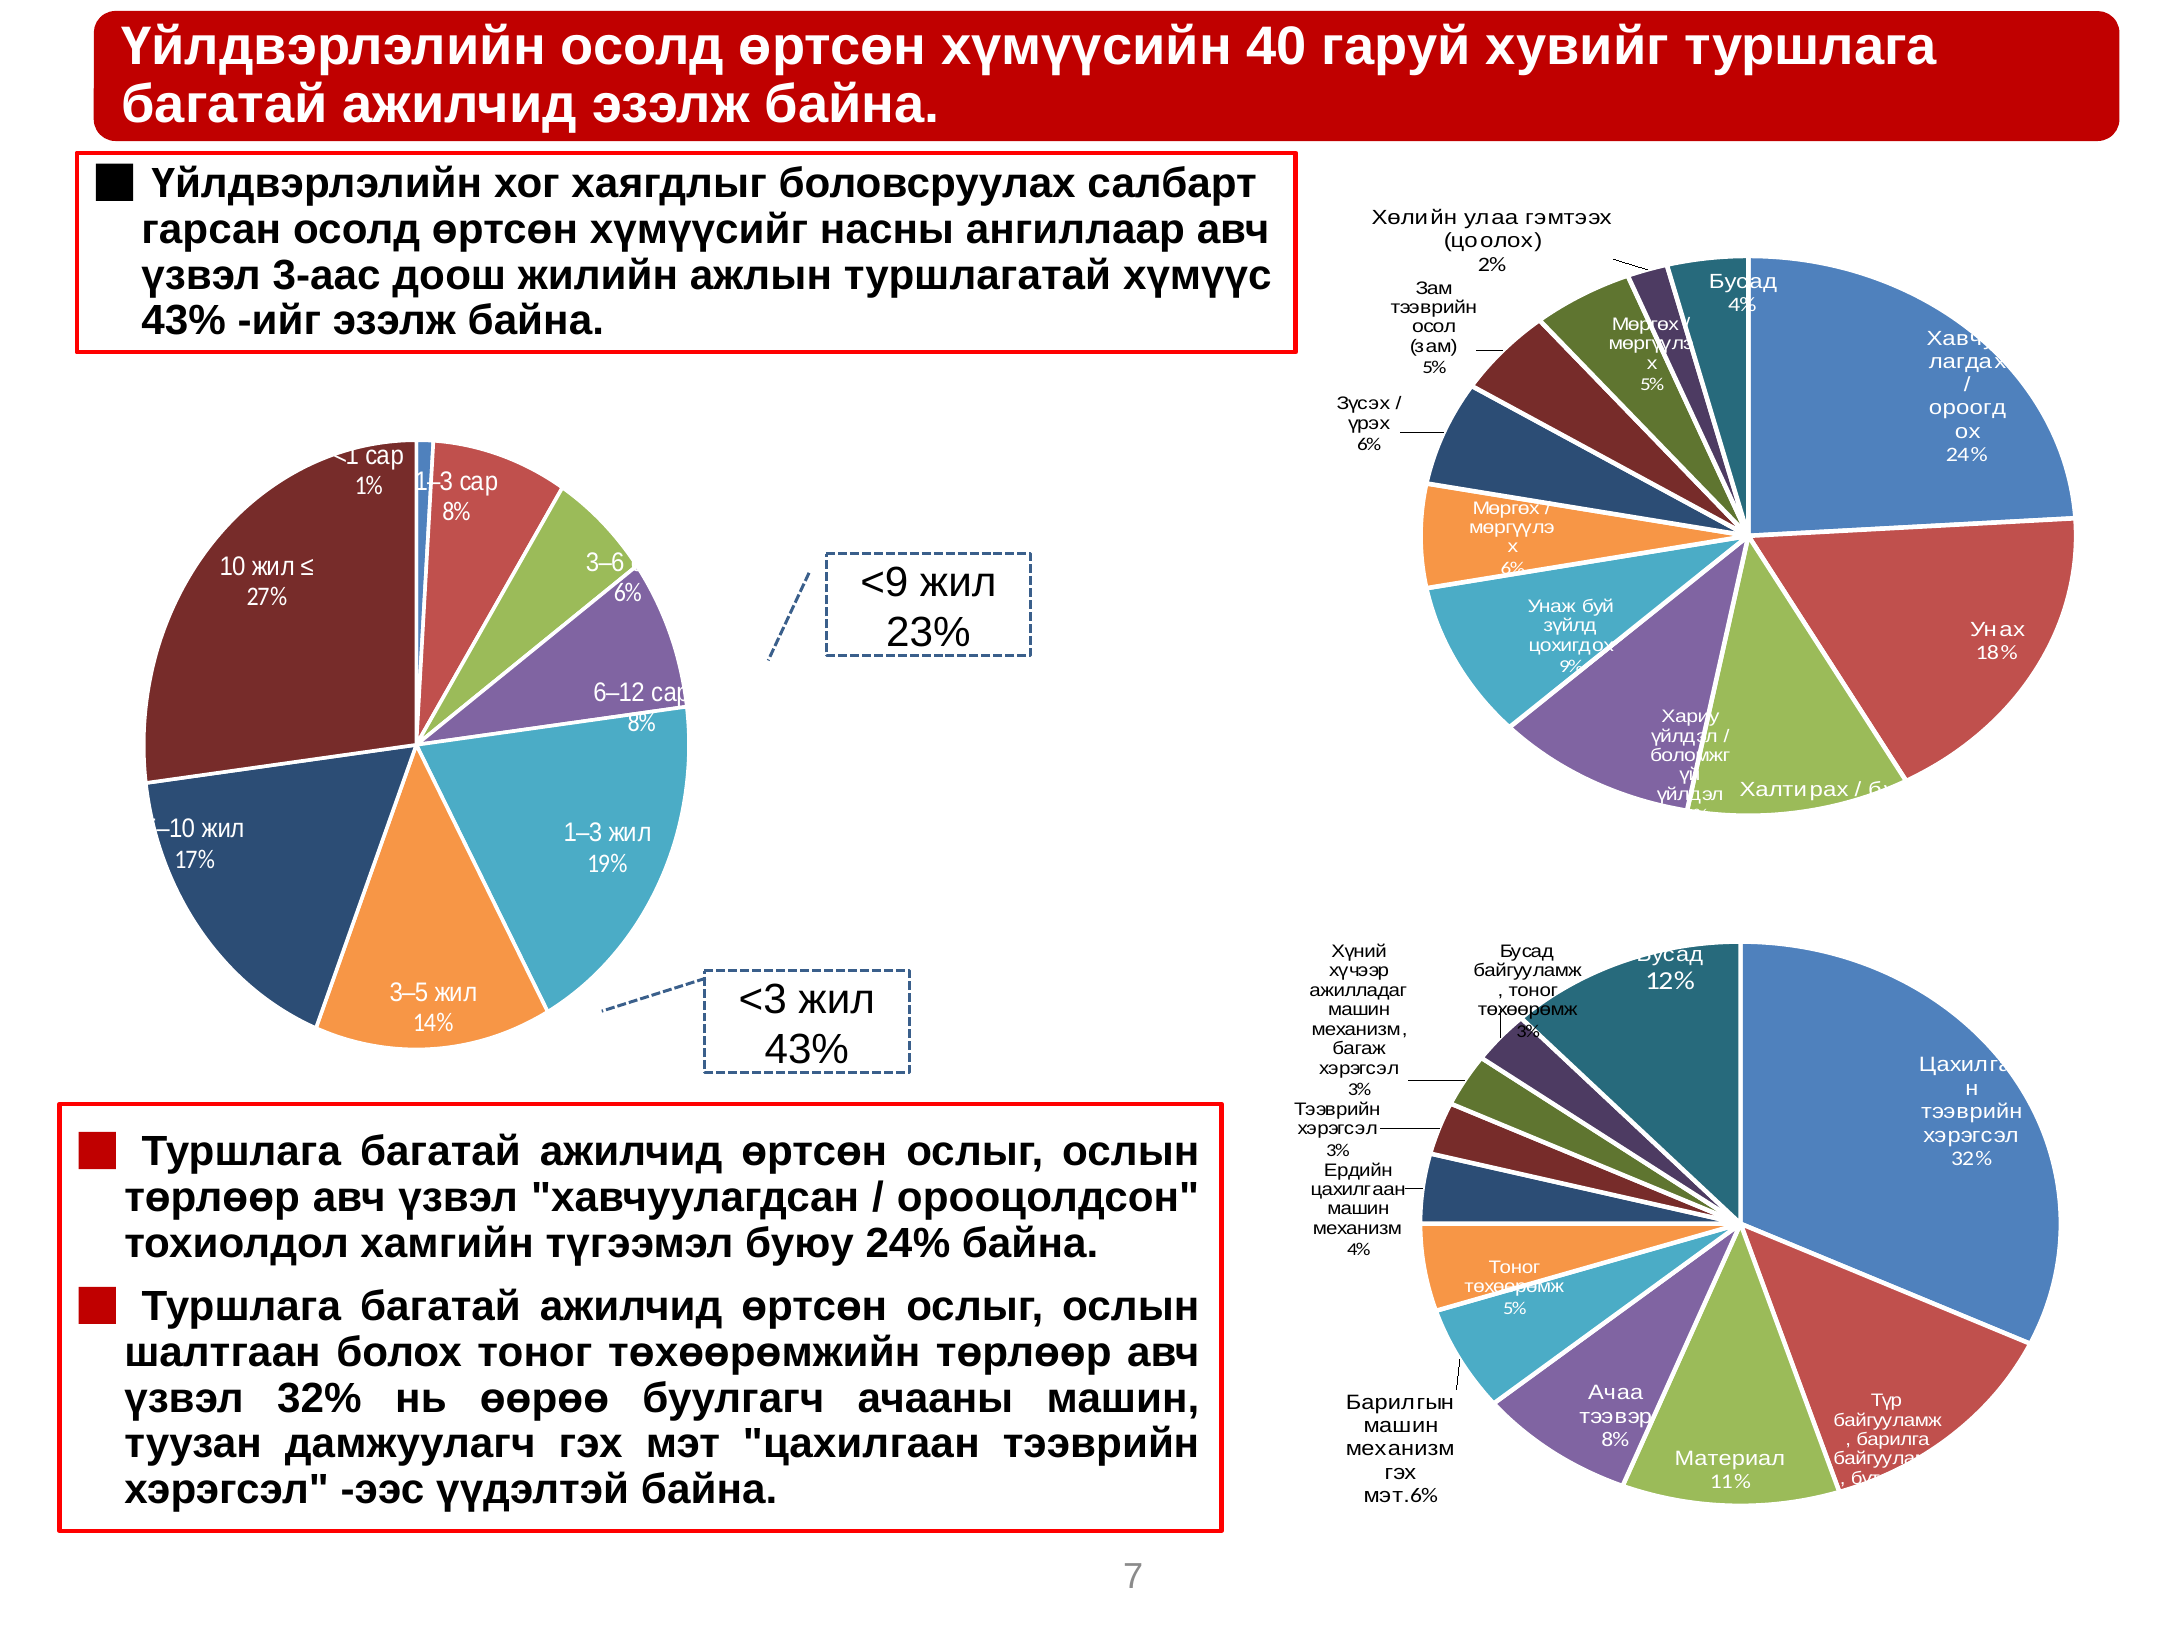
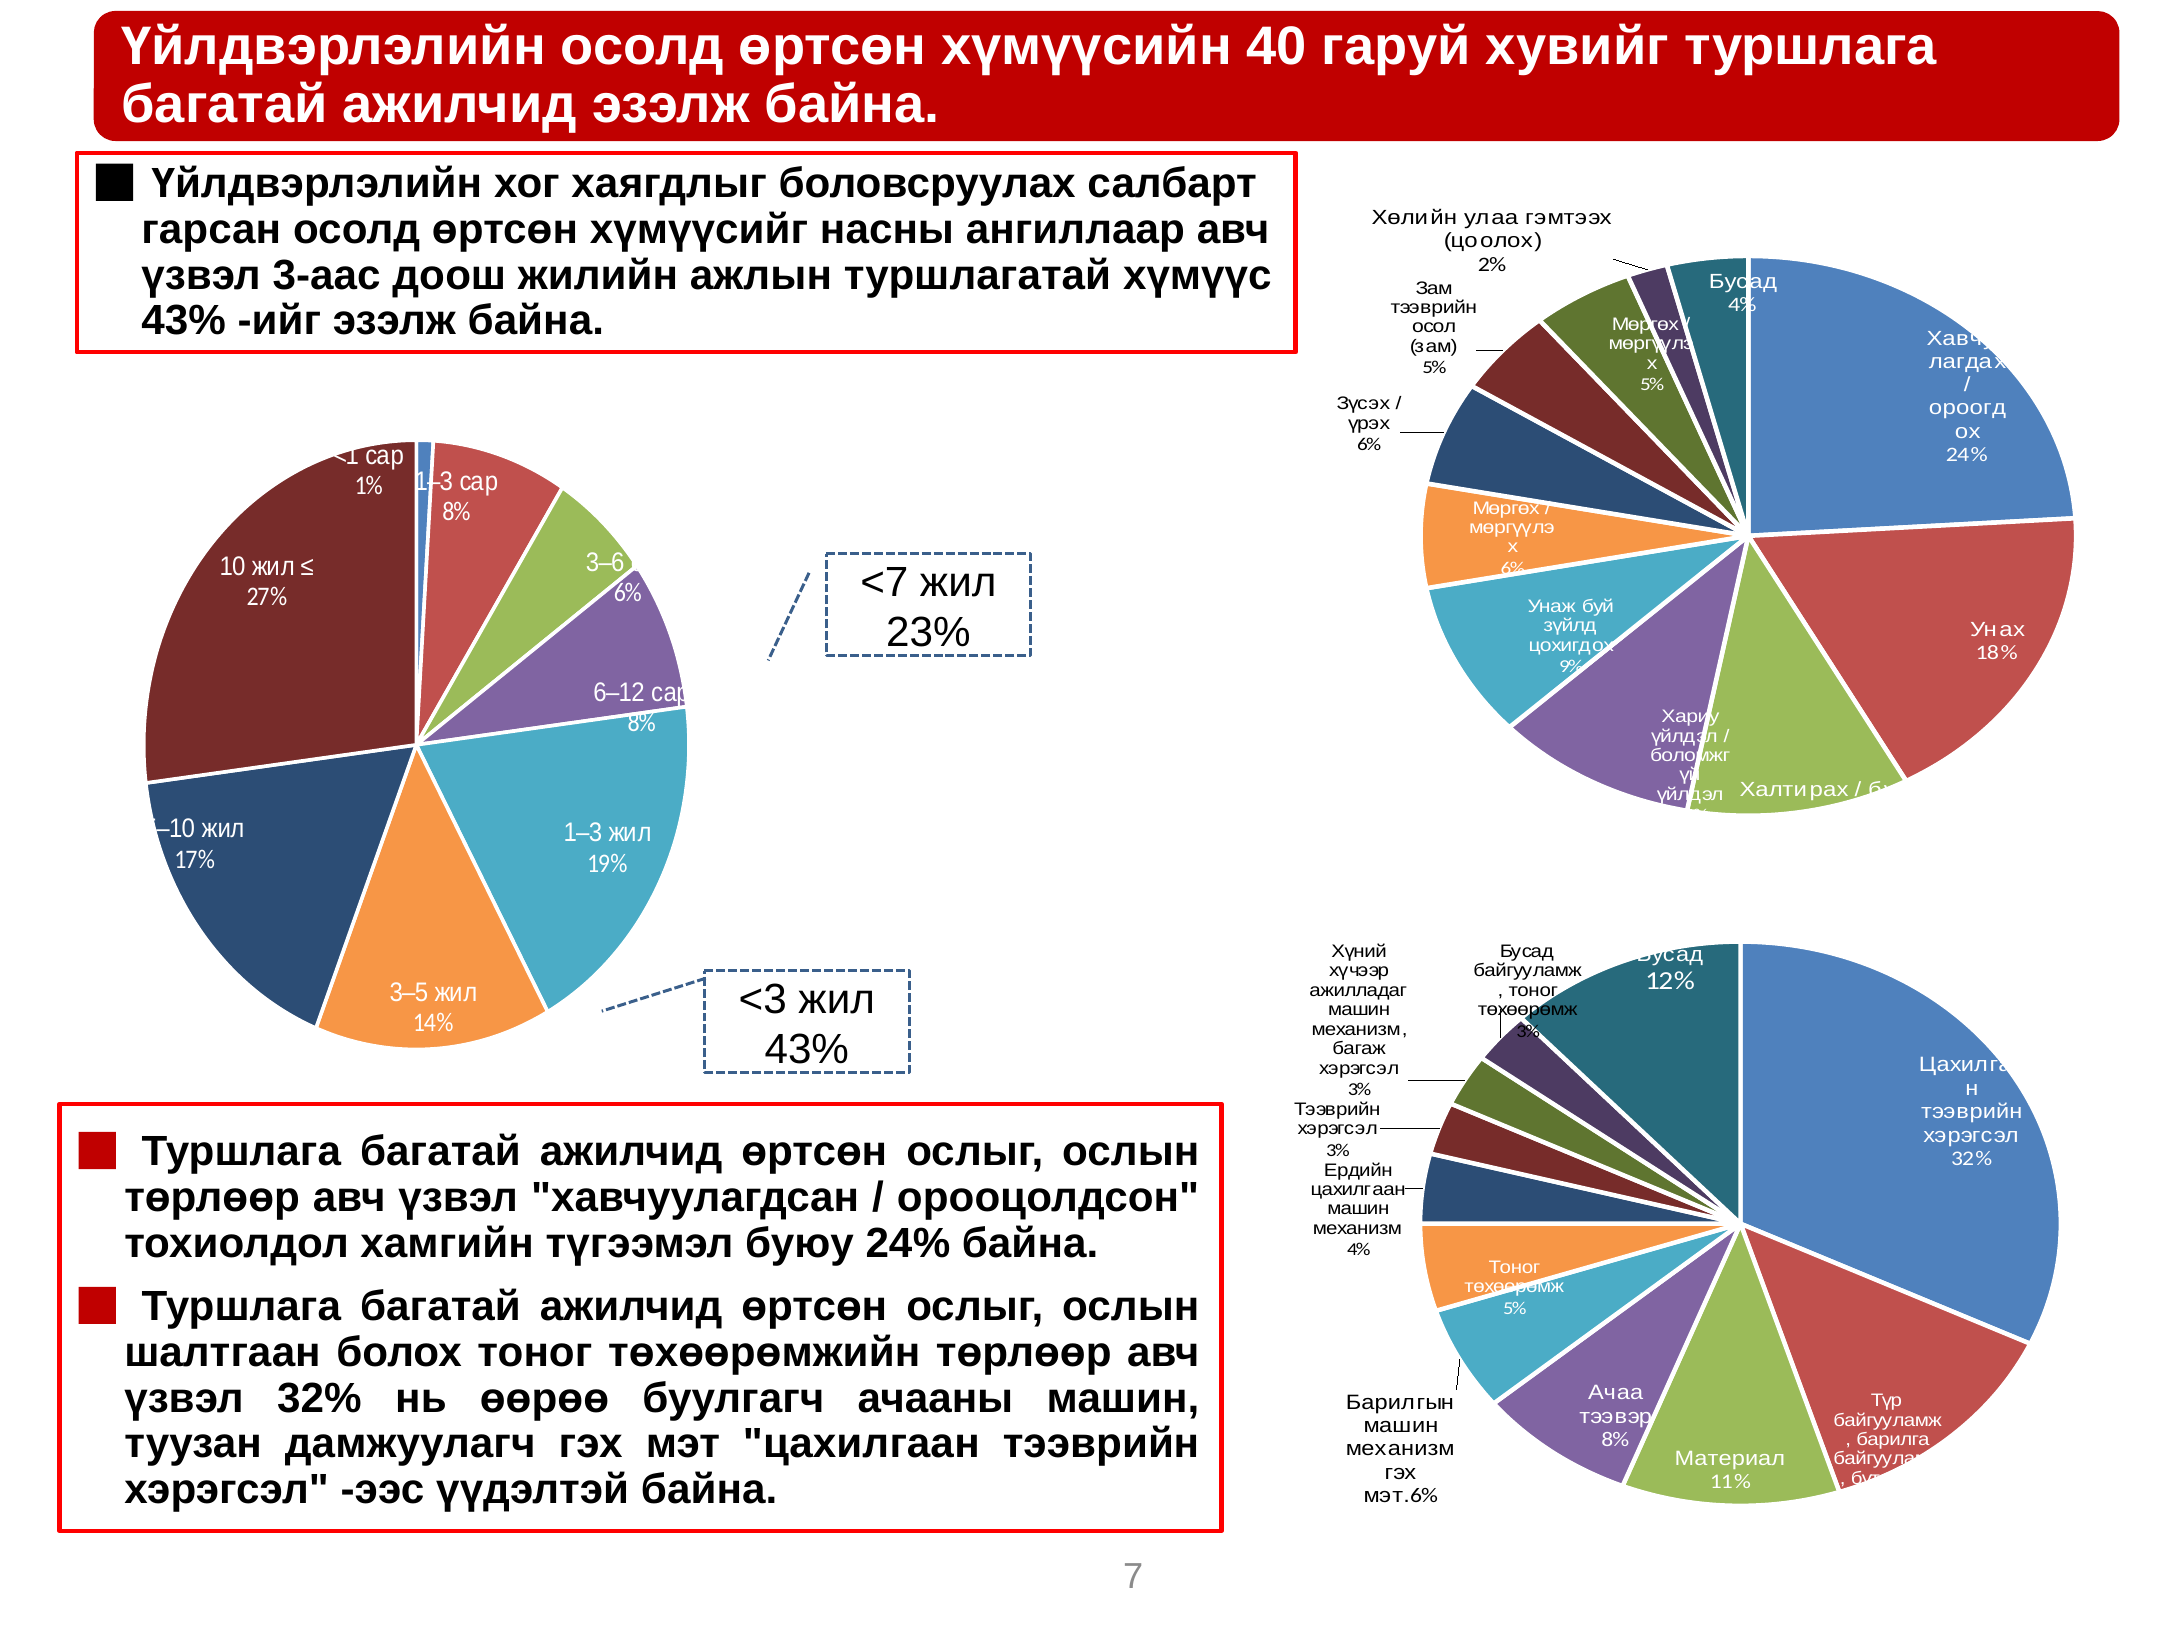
<9: <9 -> <7
